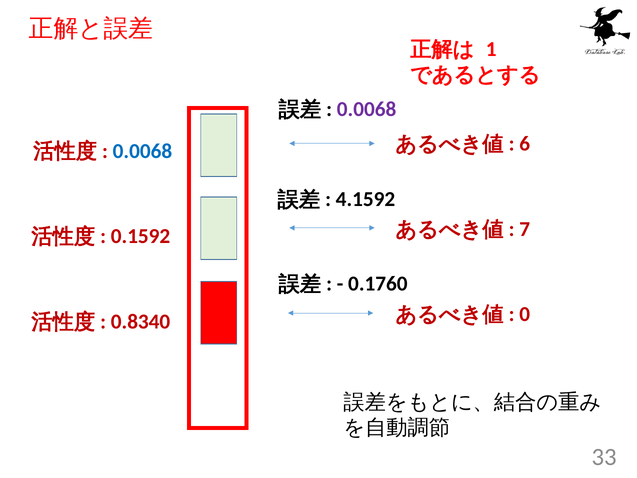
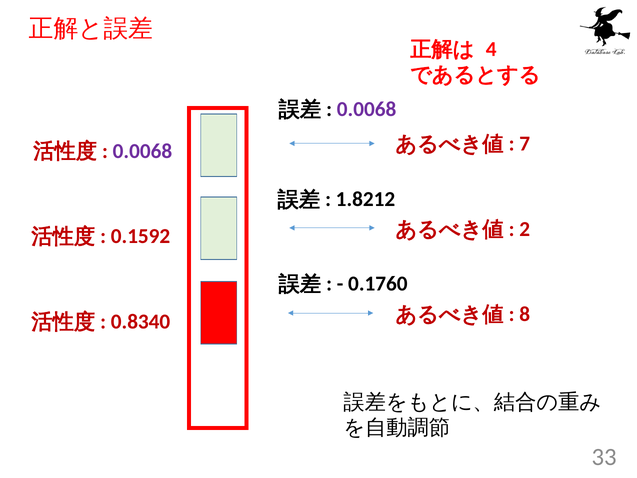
1: 1 -> 4
6: 6 -> 7
0.0068 at (142, 151) colour: blue -> purple
4.1592: 4.1592 -> 1.8212
7: 7 -> 2
0: 0 -> 8
